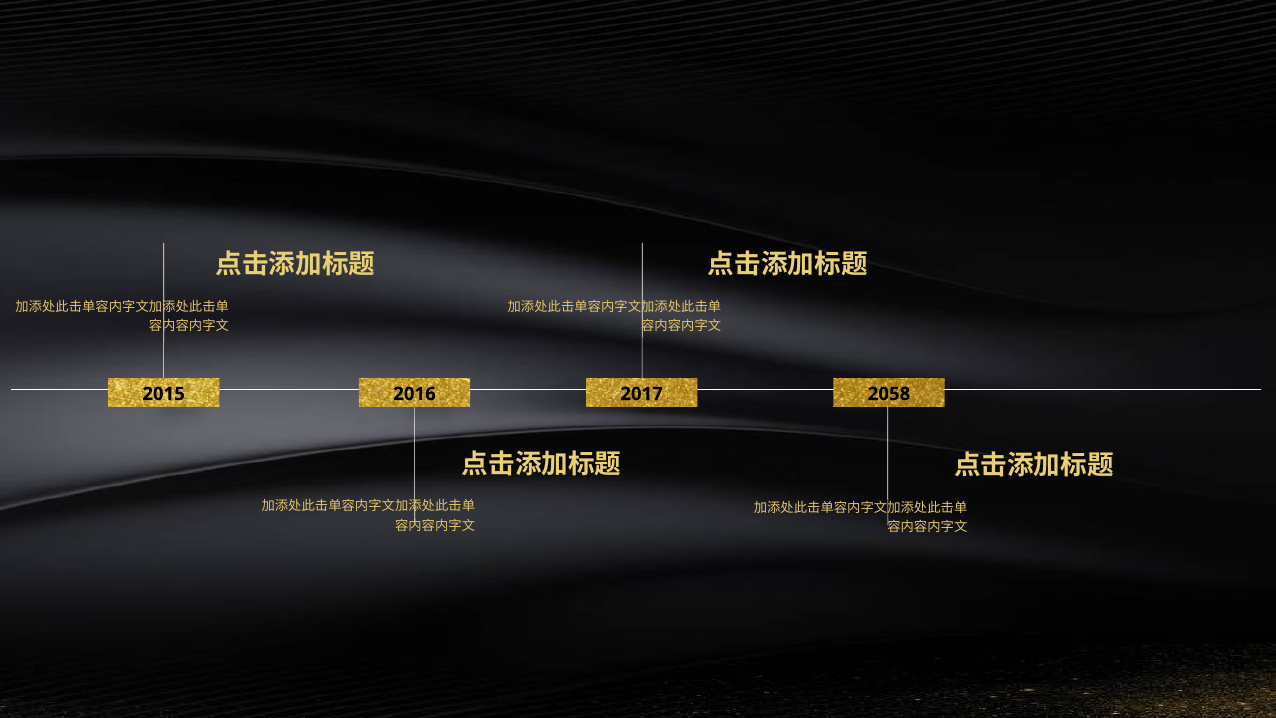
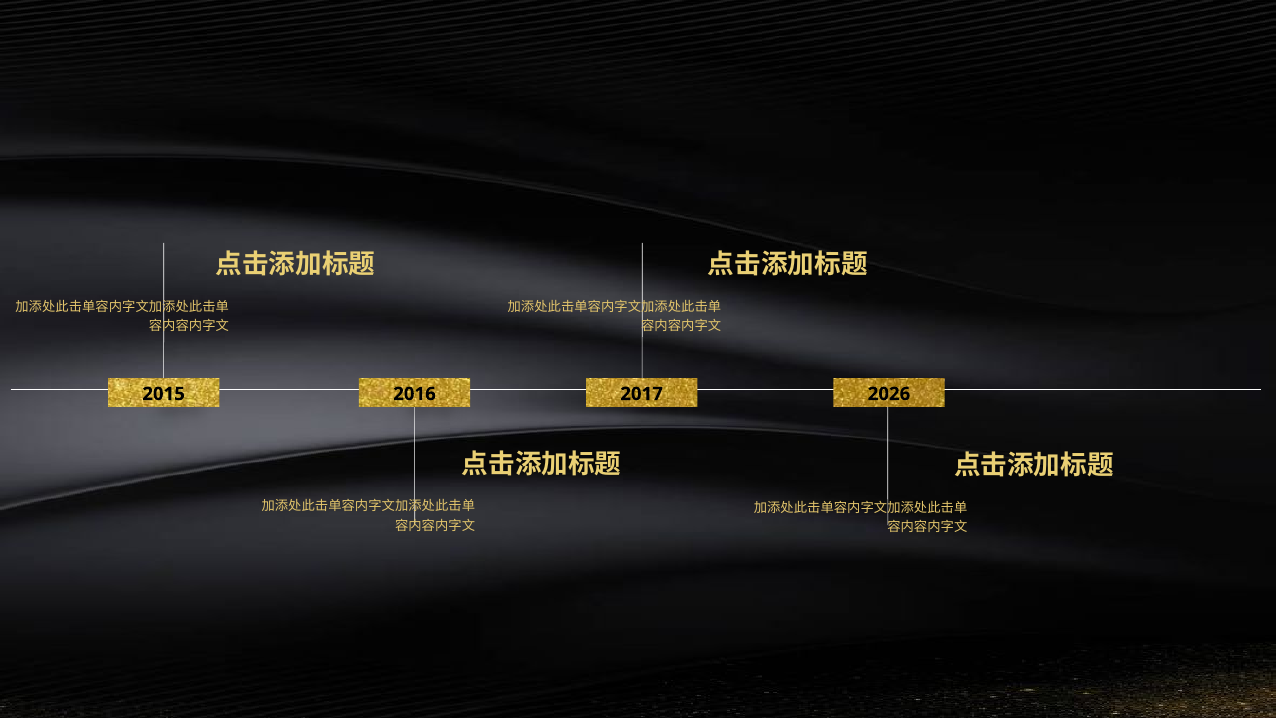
2058: 2058 -> 2026
